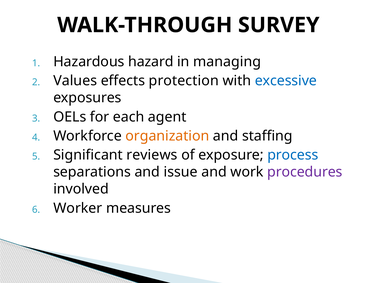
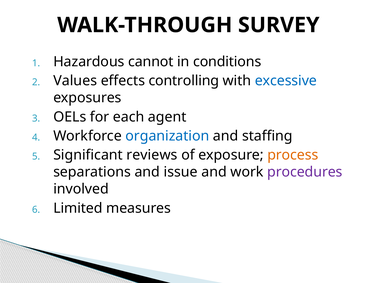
hazard: hazard -> cannot
managing: managing -> conditions
protection: protection -> controlling
organization colour: orange -> blue
process colour: blue -> orange
Worker: Worker -> Limited
